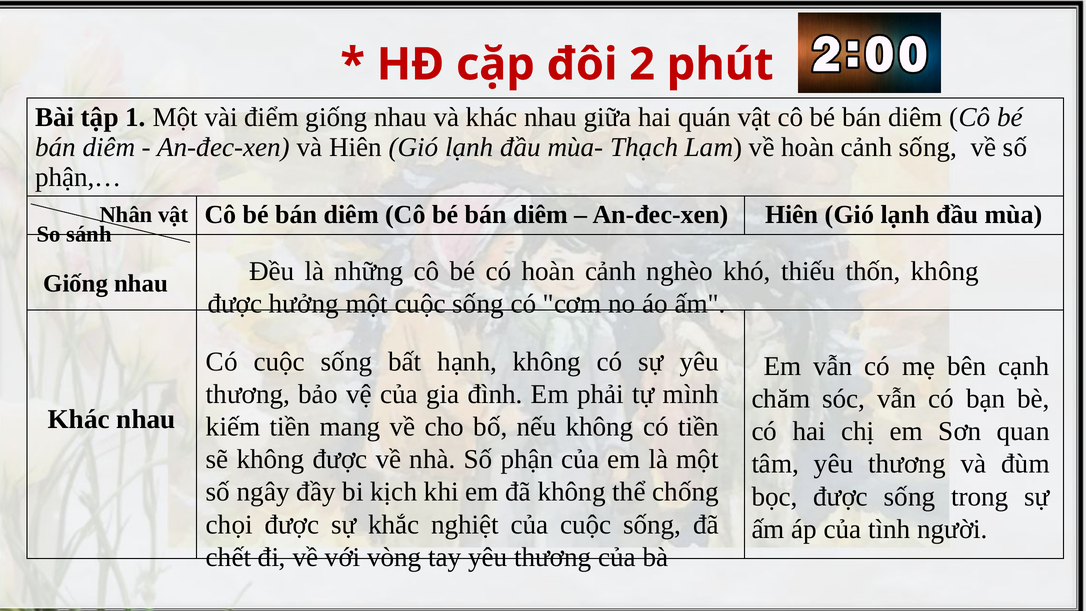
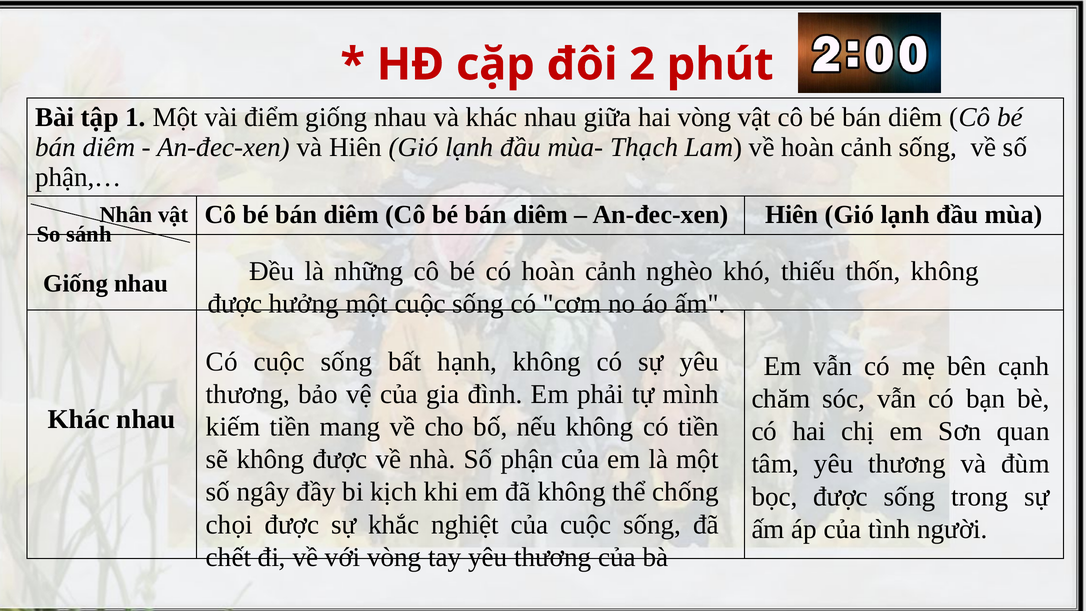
hai quán: quán -> vòng
